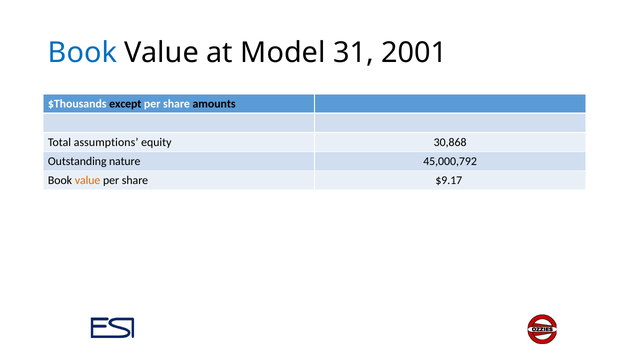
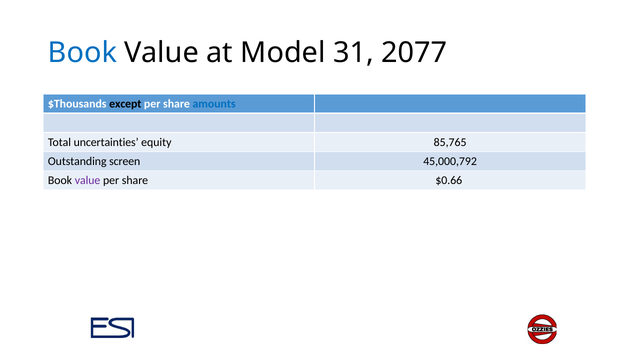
2001: 2001 -> 2077
amounts colour: black -> blue
assumptions: assumptions -> uncertainties
30,868: 30,868 -> 85,765
nature: nature -> screen
value at (88, 180) colour: orange -> purple
$9.17: $9.17 -> $0.66
